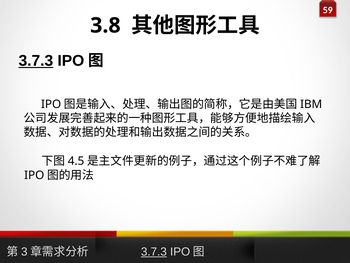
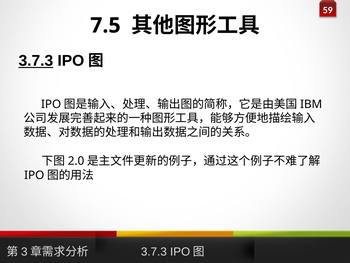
3.8: 3.8 -> 7.5
4.5: 4.5 -> 2.0
3.7.3 at (154, 251) underline: present -> none
